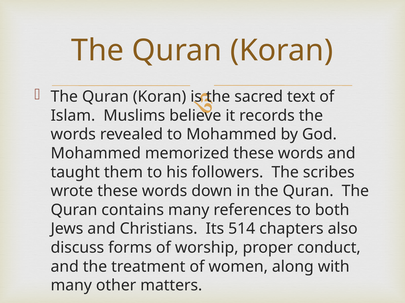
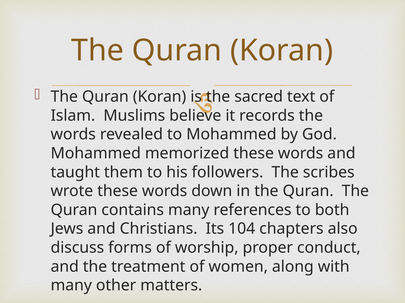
514: 514 -> 104
